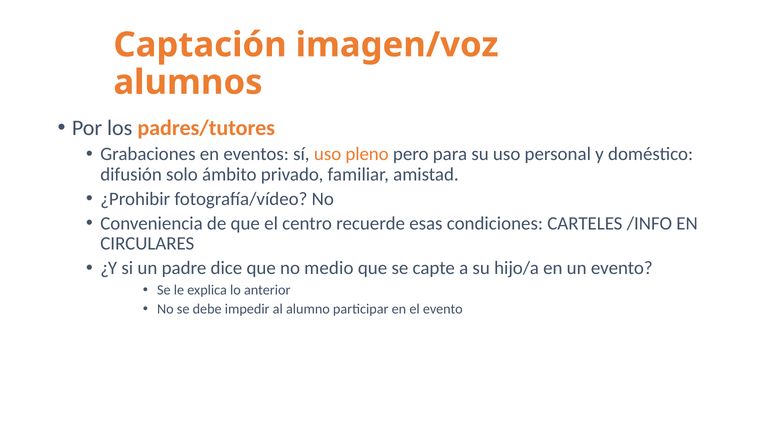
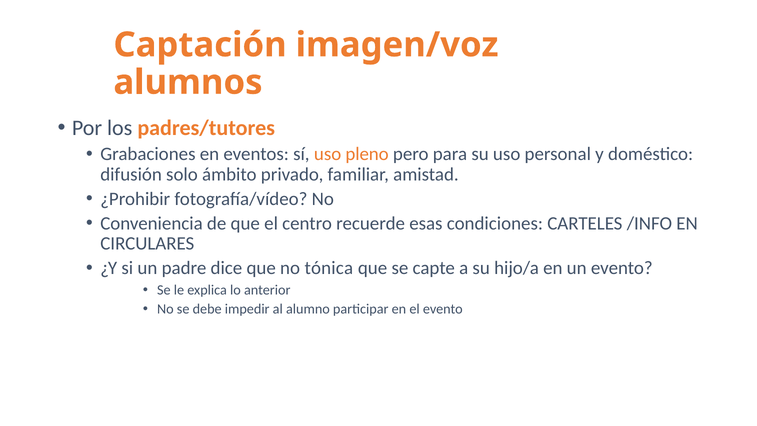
medio: medio -> tónica
